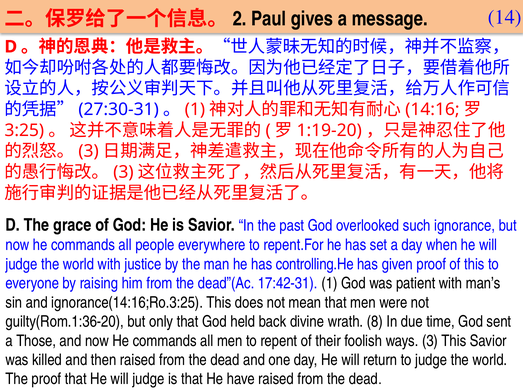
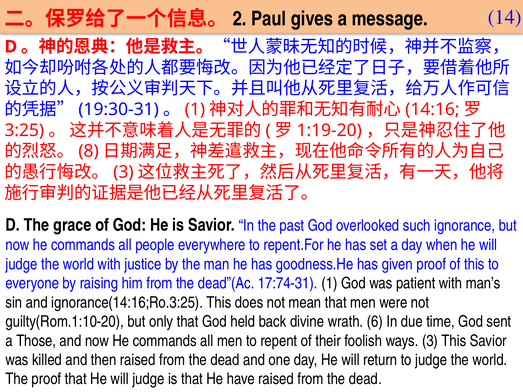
27:30-31: 27:30-31 -> 19:30-31
3 at (89, 151): 3 -> 8
controlling.He: controlling.He -> goodness.He
17:42-31: 17:42-31 -> 17:74-31
guilty(Rom.1:36-20: guilty(Rom.1:36-20 -> guilty(Rom.1:10-20
8: 8 -> 6
